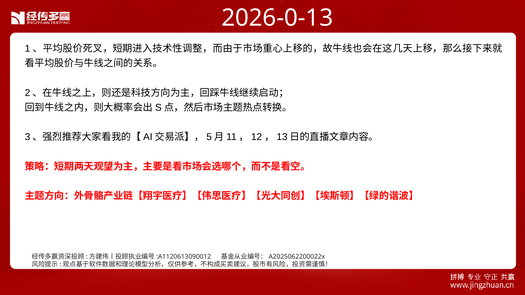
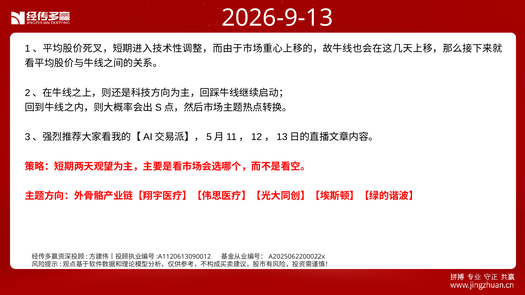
2026-0-13: 2026-0-13 -> 2026-9-13
